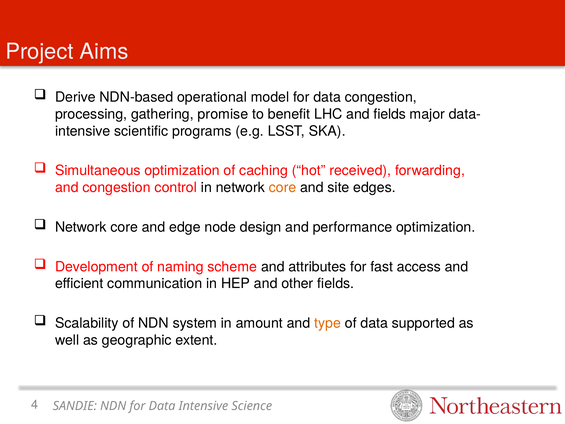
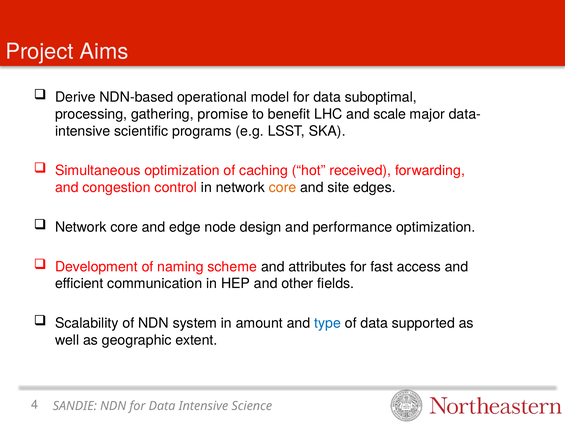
data congestion: congestion -> suboptimal
and fields: fields -> scale
type colour: orange -> blue
